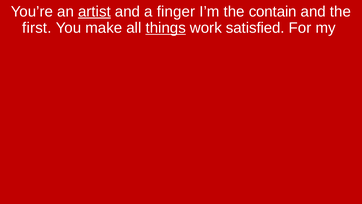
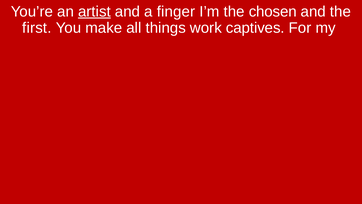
contain: contain -> chosen
things underline: present -> none
satisfied: satisfied -> captives
